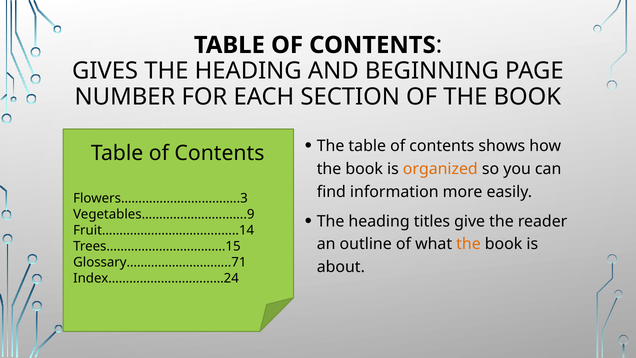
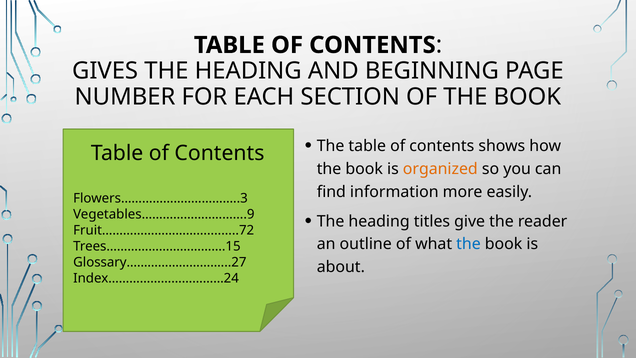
Fruit………………………............14: Fruit………………………............14 -> Fruit………………………............72
the at (468, 244) colour: orange -> blue
Glossary………………………...71: Glossary………………………...71 -> Glossary………………………...27
